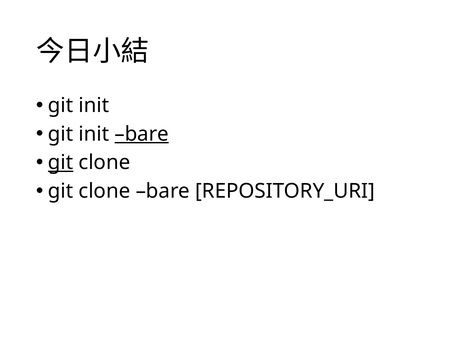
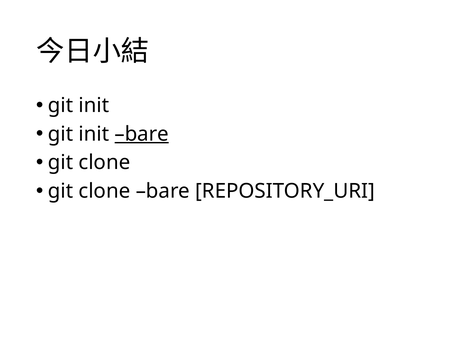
git at (61, 163) underline: present -> none
